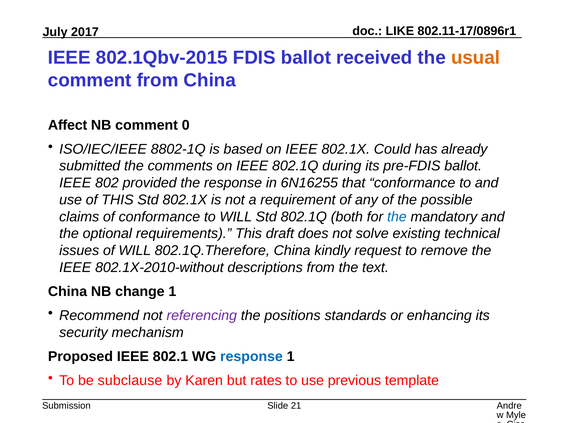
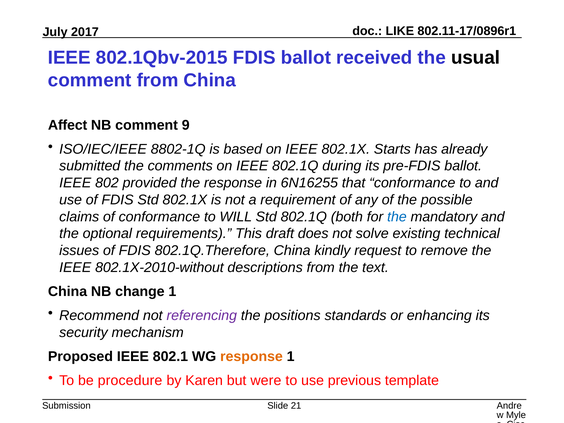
usual colour: orange -> black
0: 0 -> 9
Could: Could -> Starts
use of THIS: THIS -> FDIS
issues of WILL: WILL -> FDIS
response at (251, 356) colour: blue -> orange
subclause: subclause -> procedure
rates: rates -> were
